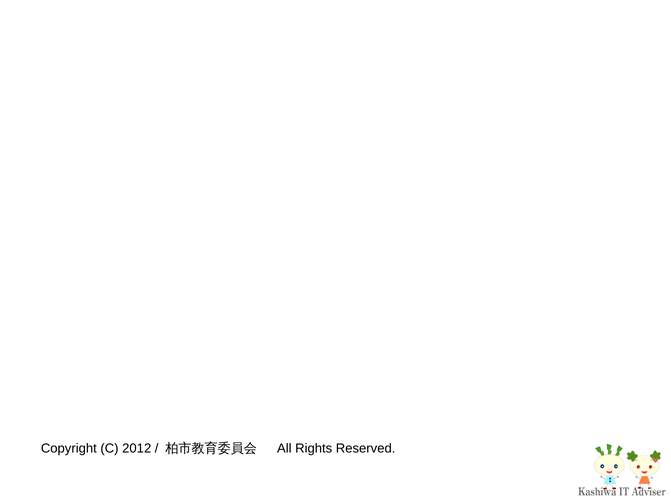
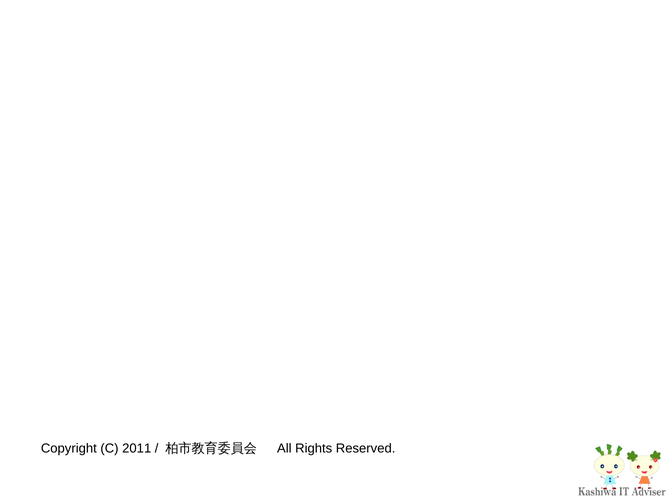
2012: 2012 -> 2011
